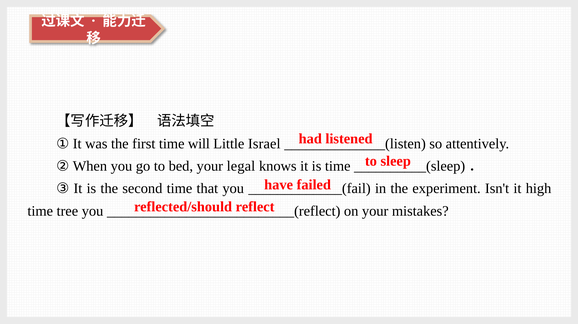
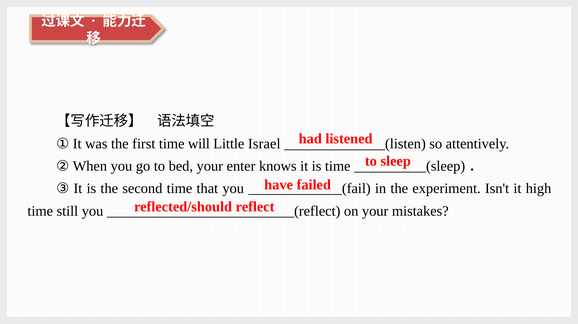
legal: legal -> enter
tree: tree -> still
